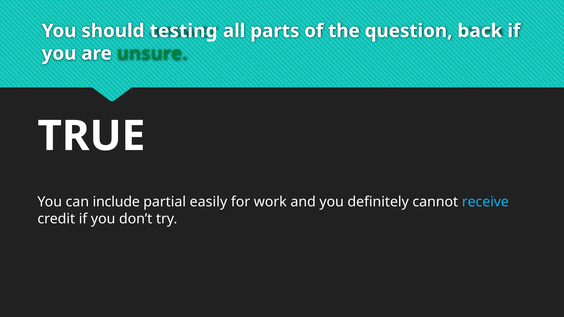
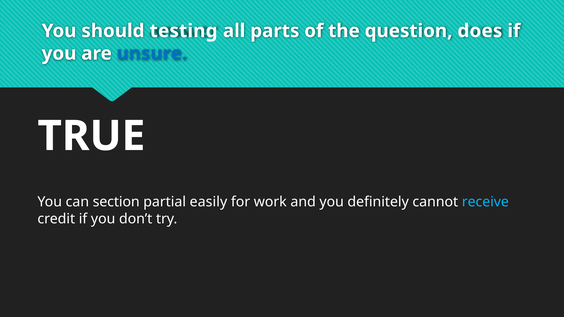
back: back -> does
unsure colour: green -> blue
include: include -> section
